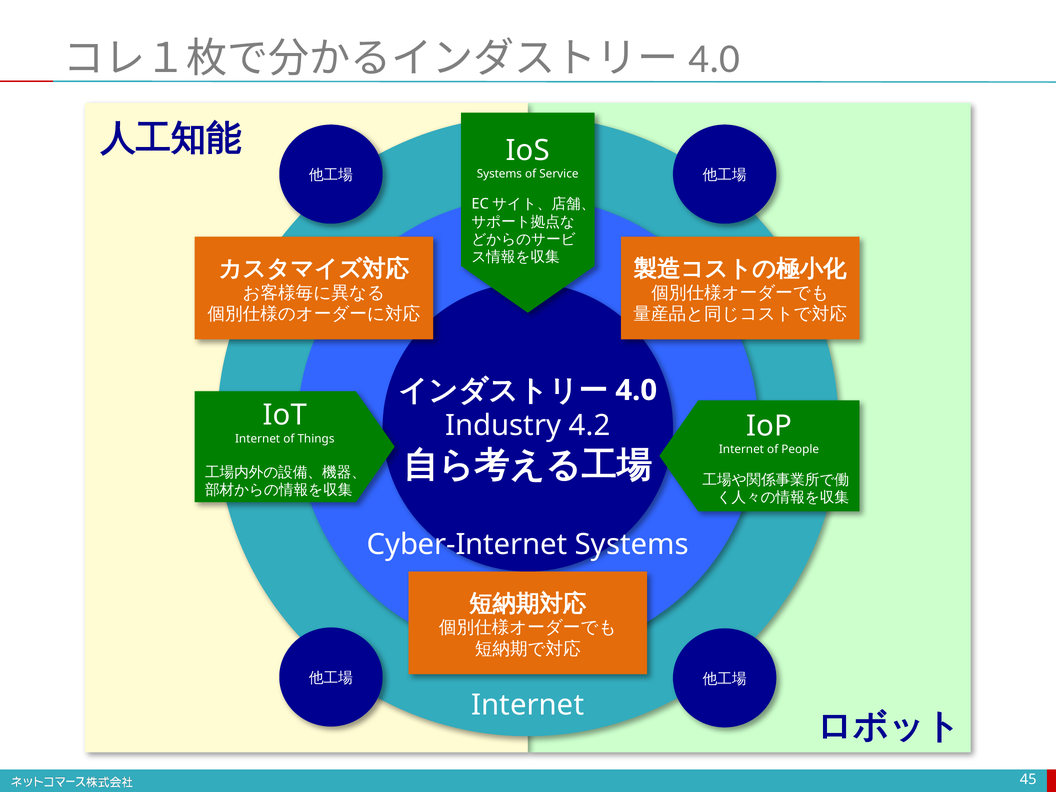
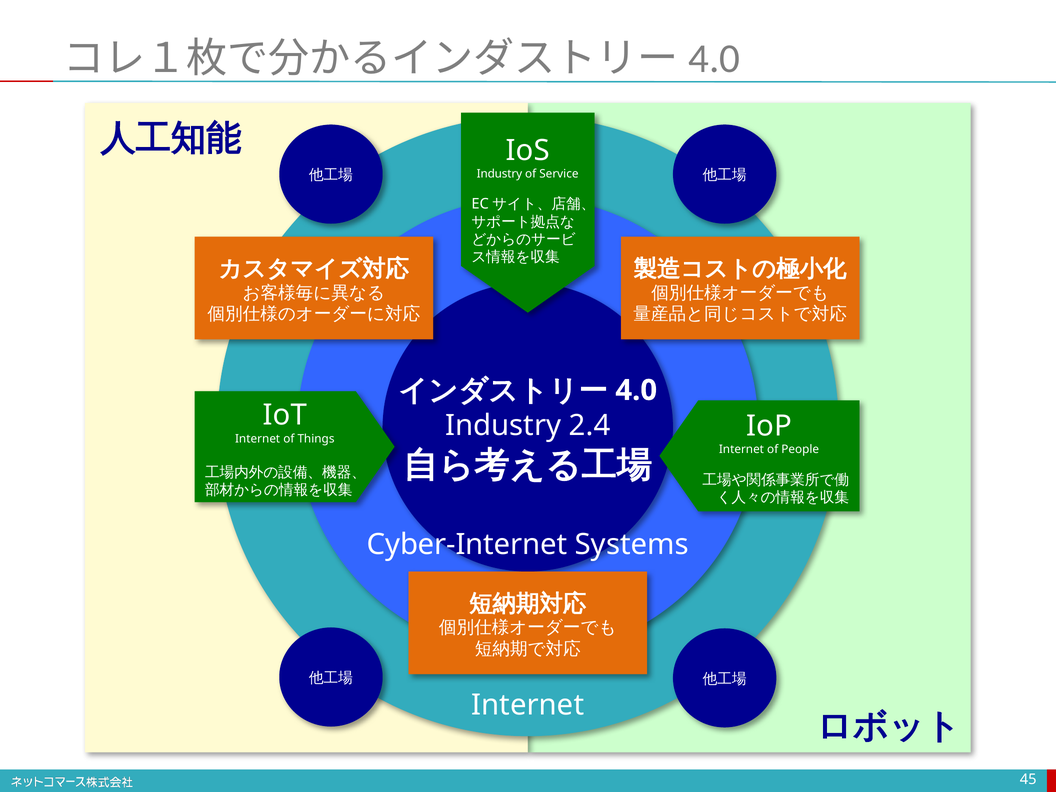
Systems at (499, 174): Systems -> Industry
4.2: 4.2 -> 2.4
